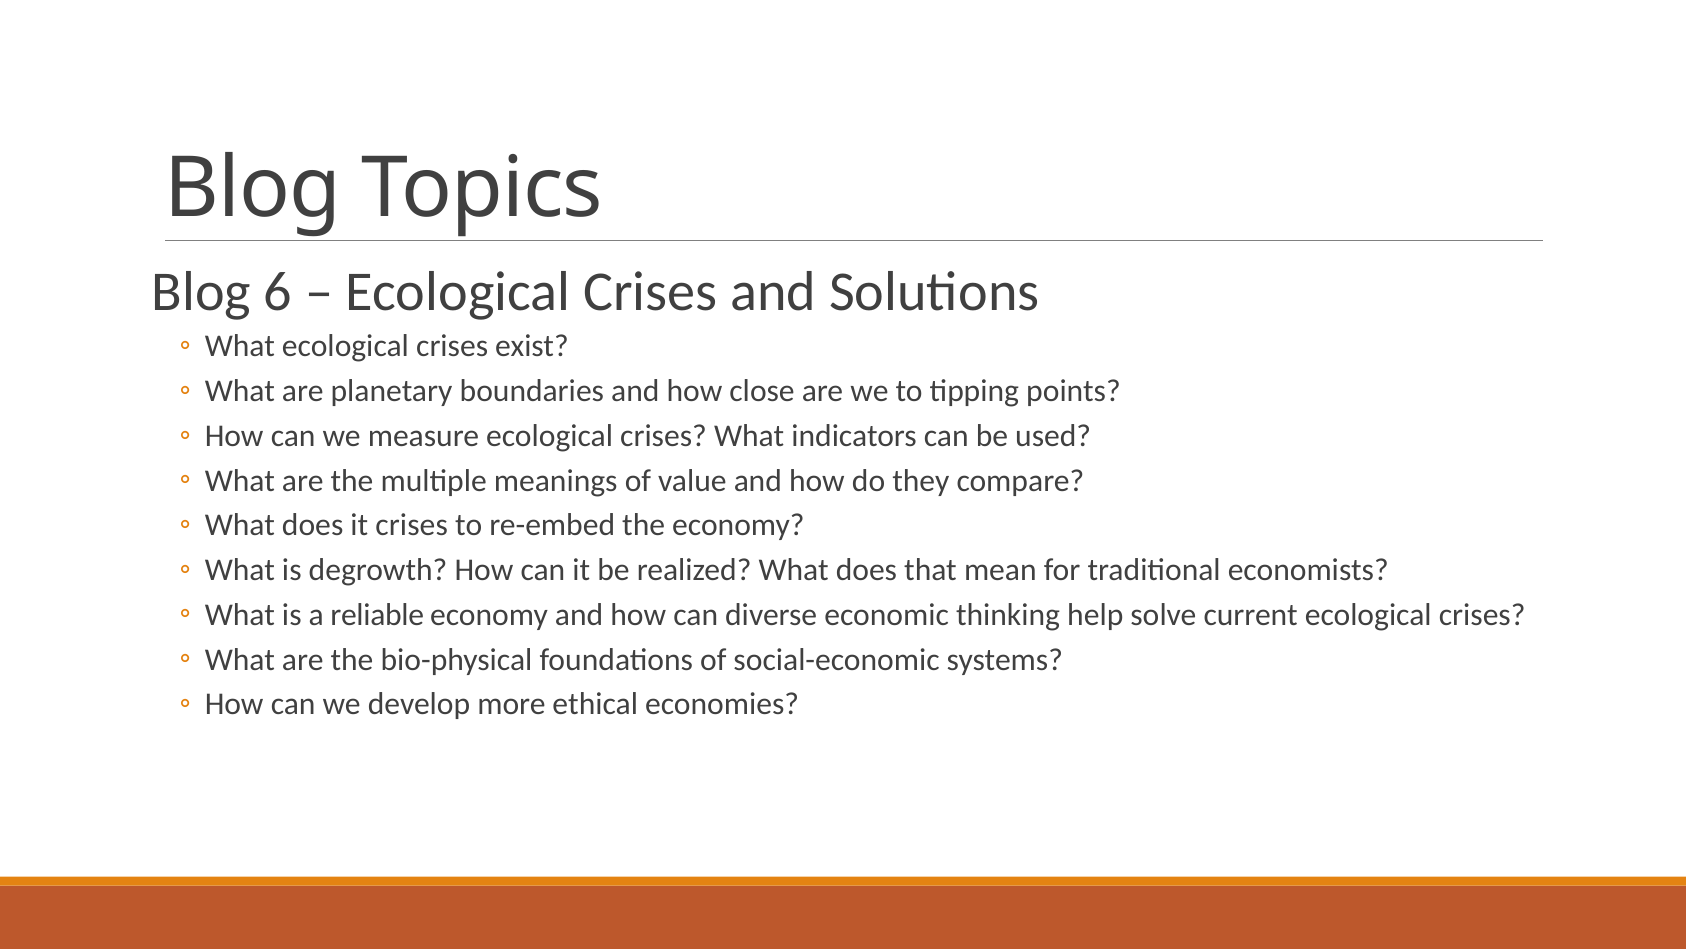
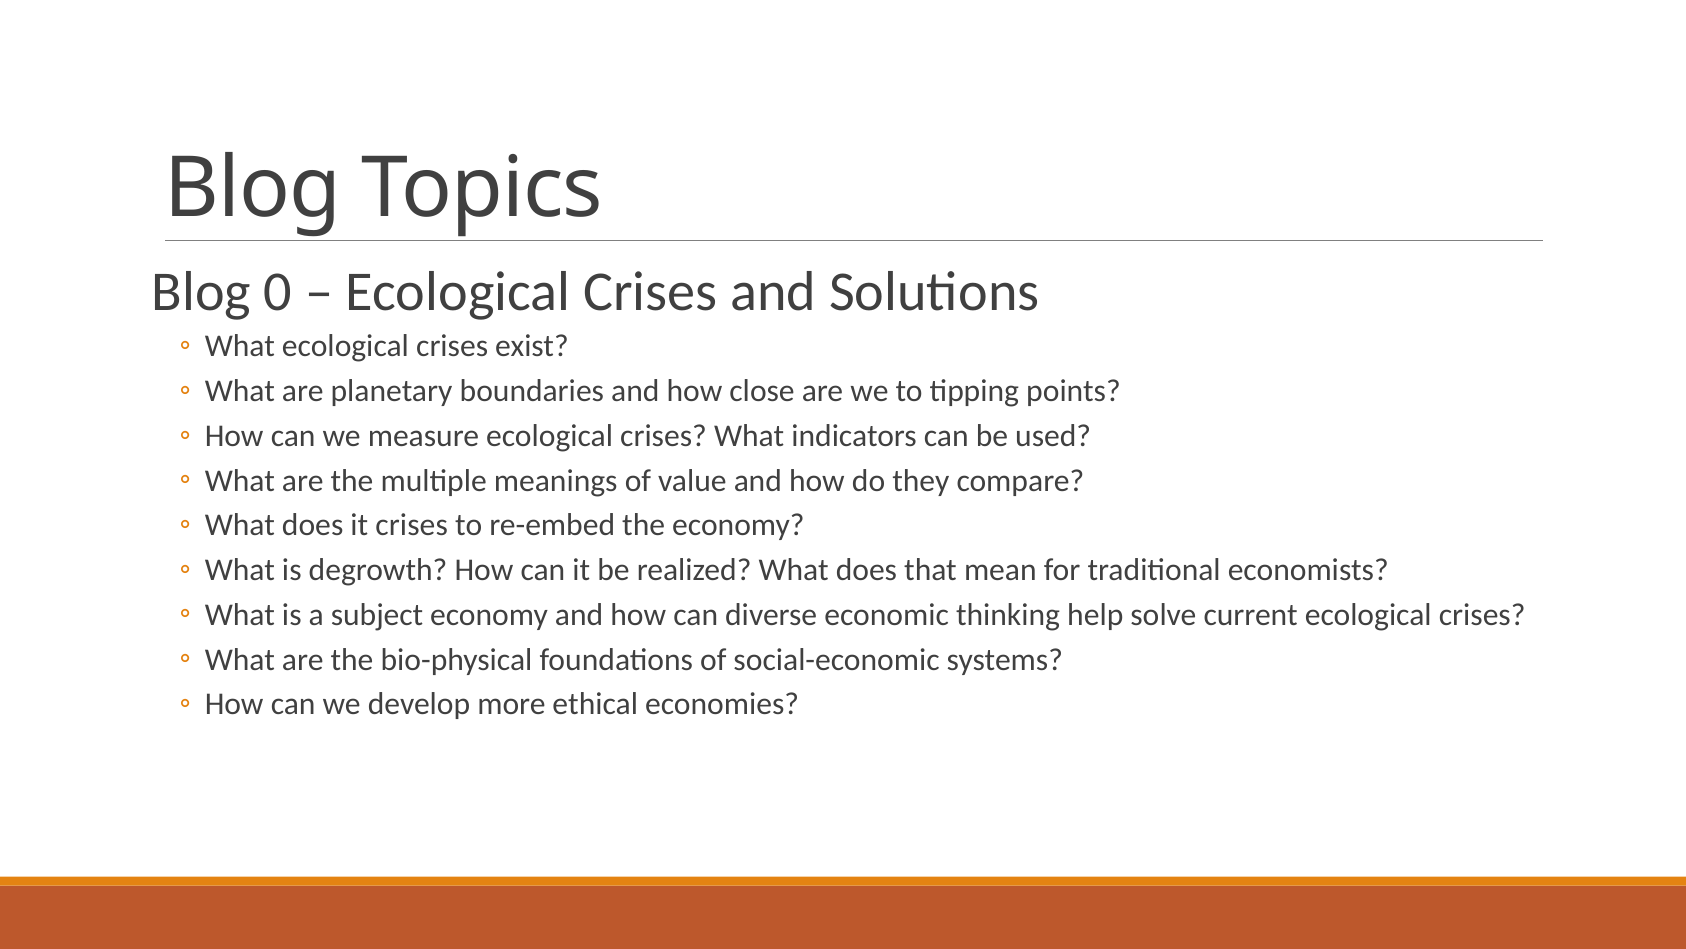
6: 6 -> 0
reliable: reliable -> subject
